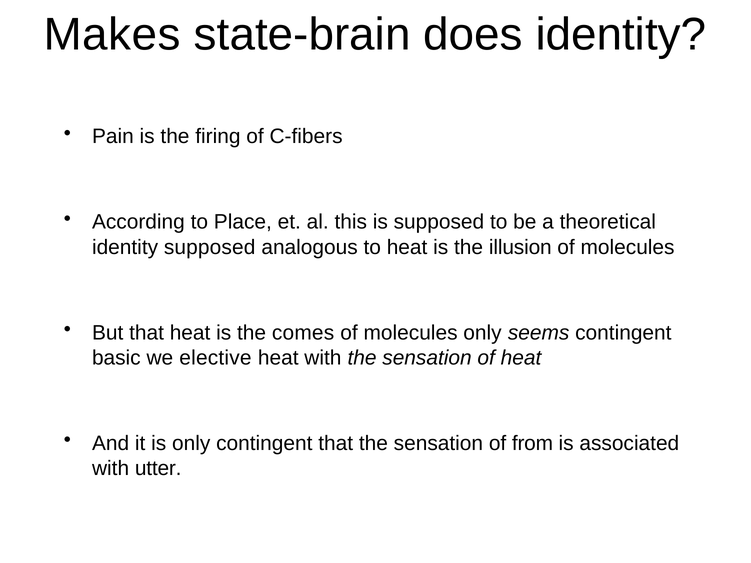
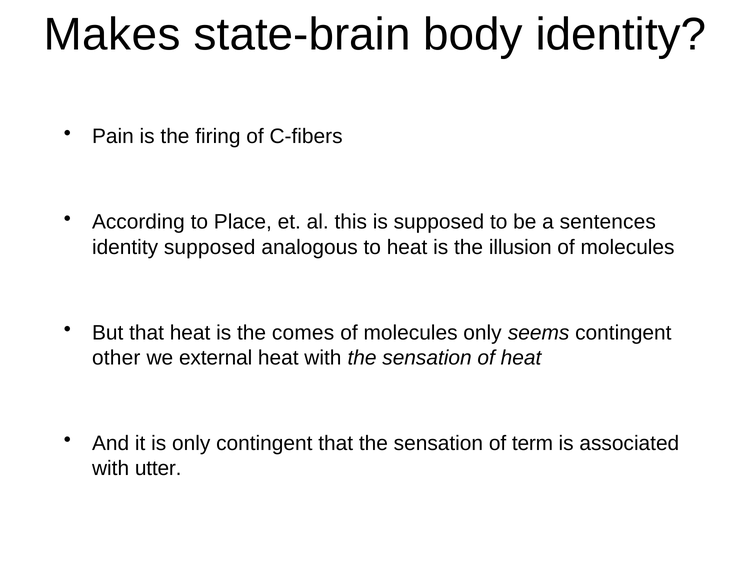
does: does -> body
theoretical: theoretical -> sentences
basic: basic -> other
elective: elective -> external
from: from -> term
